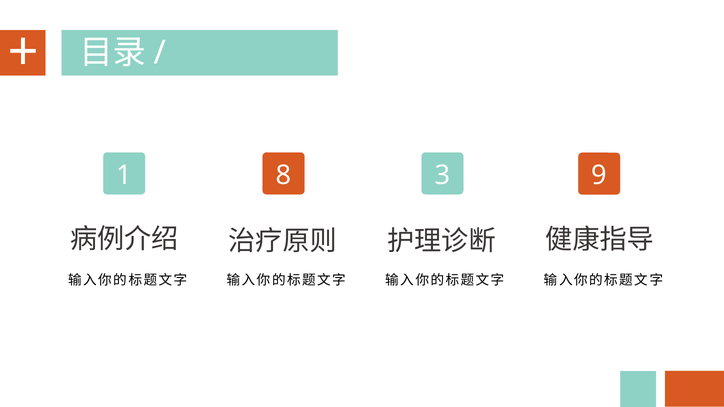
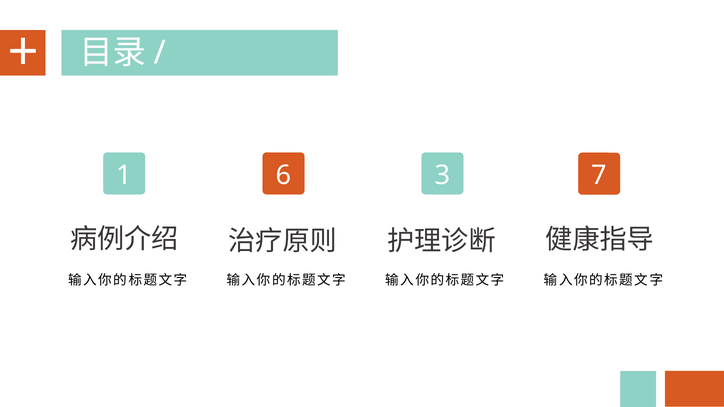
8: 8 -> 6
9: 9 -> 7
